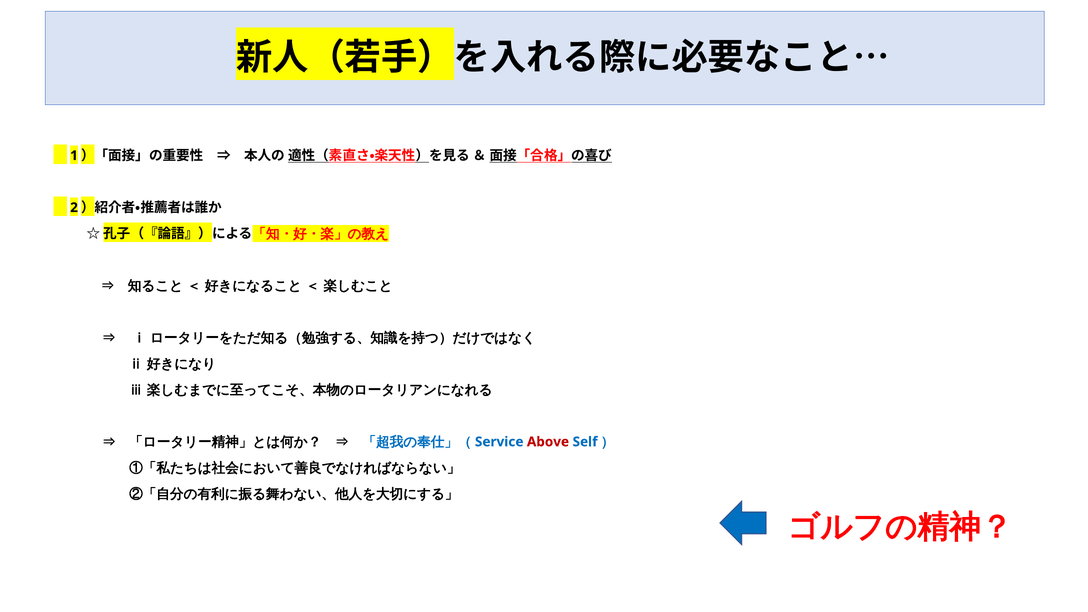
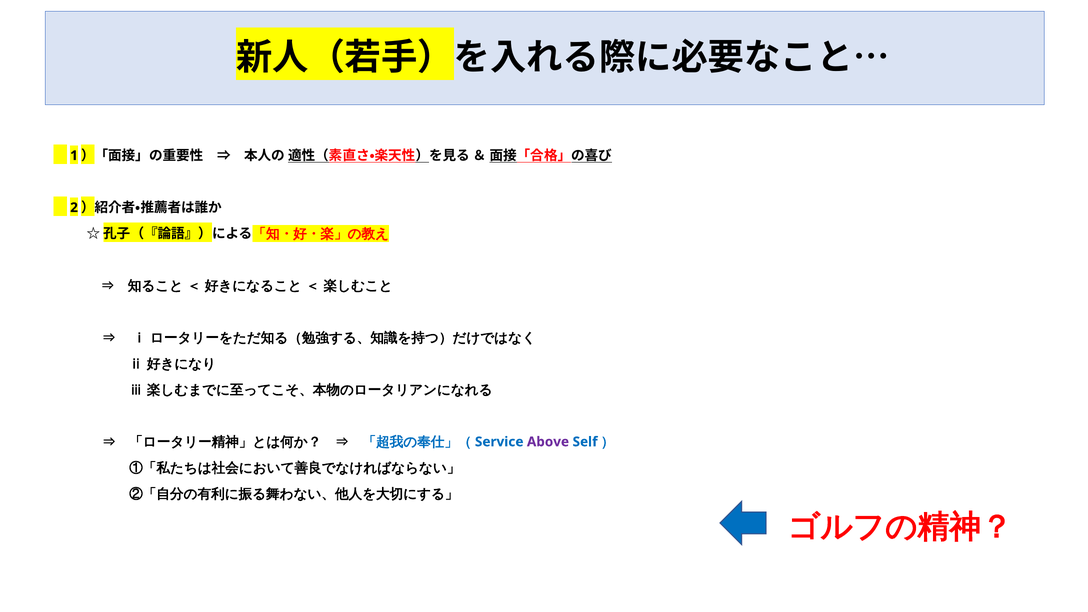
Above colour: red -> purple
